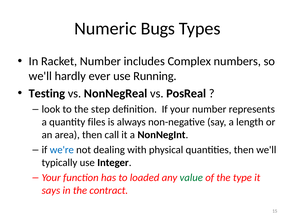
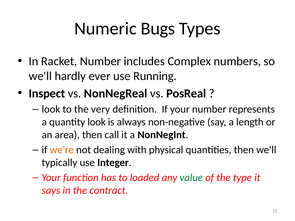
Testing: Testing -> Inspect
step: step -> very
quantity files: files -> look
we're colour: blue -> orange
